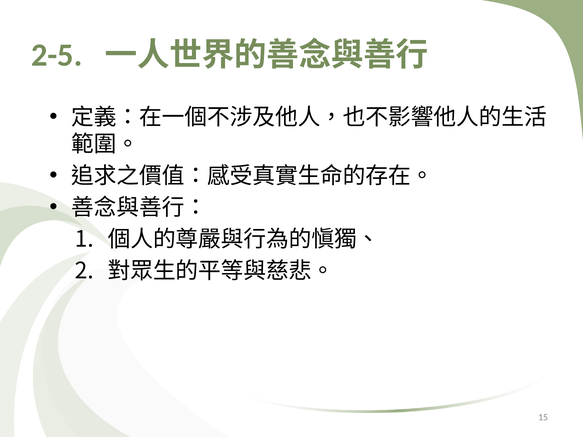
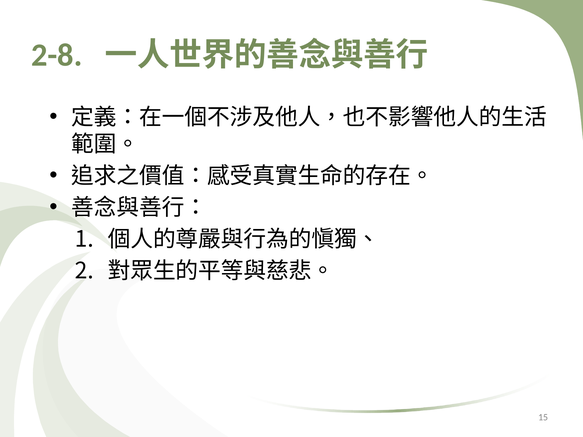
2-5: 2-5 -> 2-8
